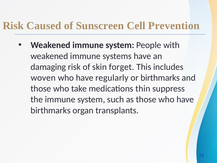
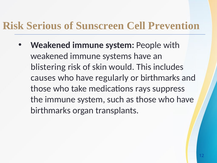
Caused: Caused -> Serious
damaging: damaging -> blistering
forget: forget -> would
woven: woven -> causes
thin: thin -> rays
